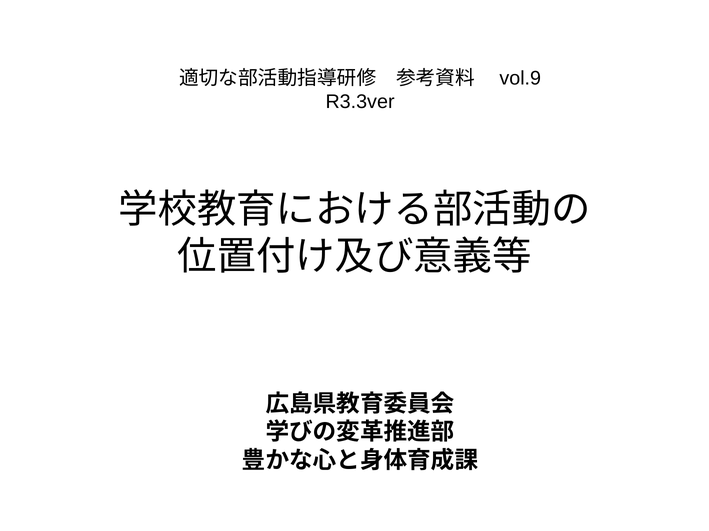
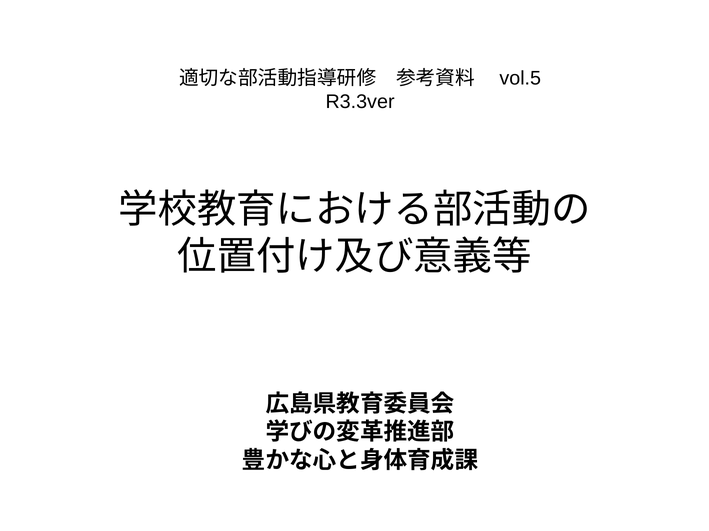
vol.9: vol.9 -> vol.5
